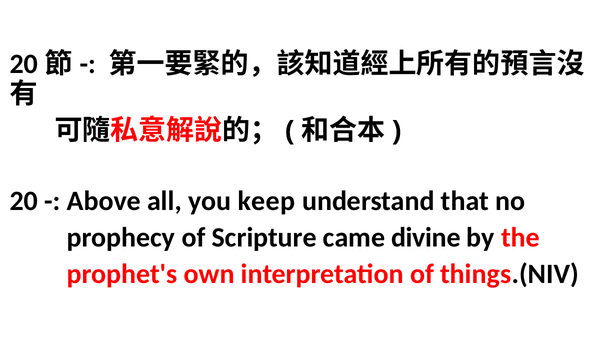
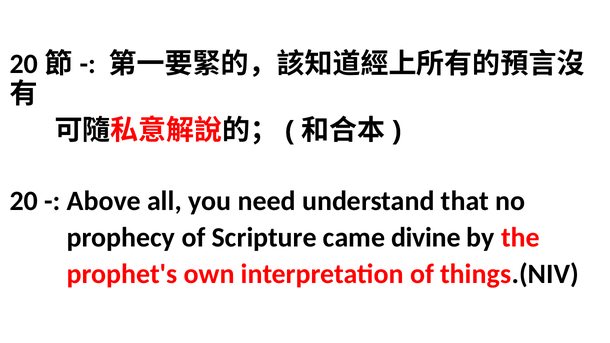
keep: keep -> need
